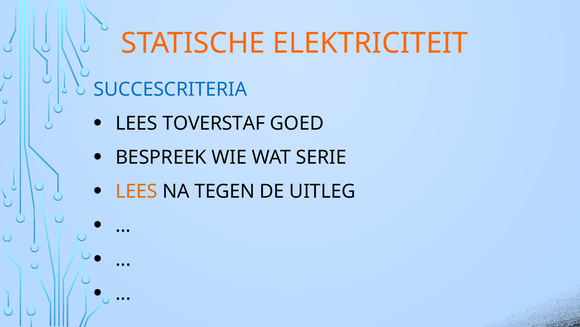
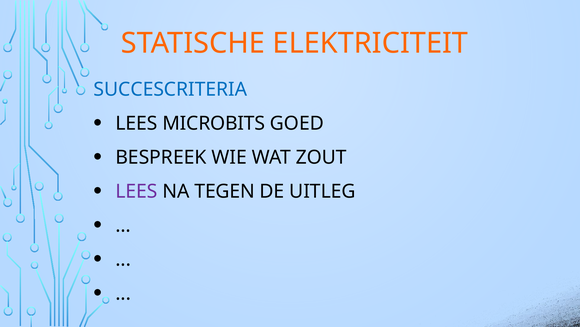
TOVERSTAF: TOVERSTAF -> MICROBITS
SERIE: SERIE -> ZOUT
LEES at (136, 191) colour: orange -> purple
